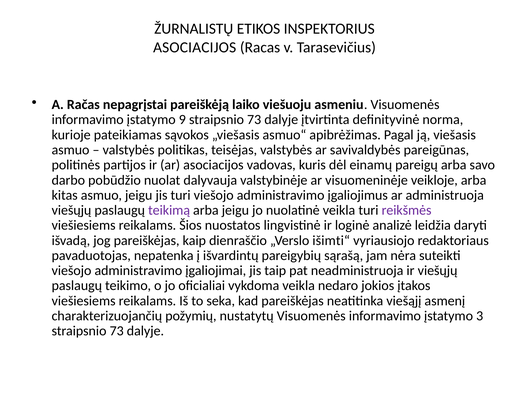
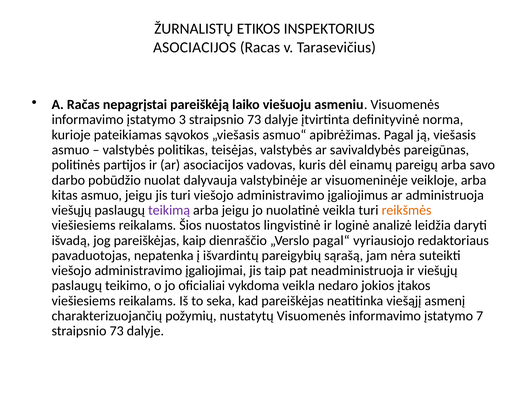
9: 9 -> 3
reikšmės colour: purple -> orange
išimti“: išimti“ -> pagal“
3: 3 -> 7
